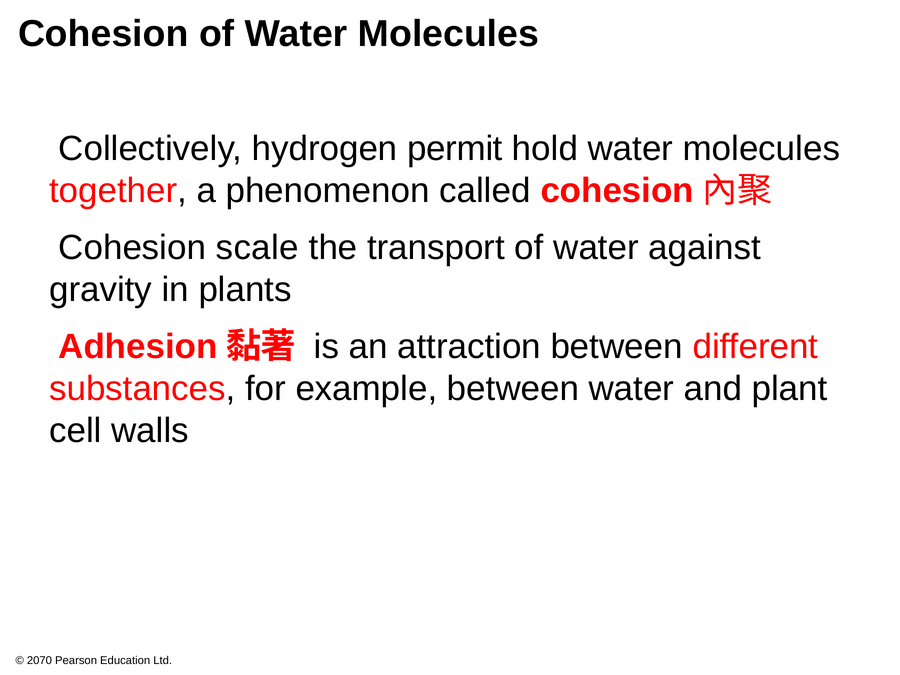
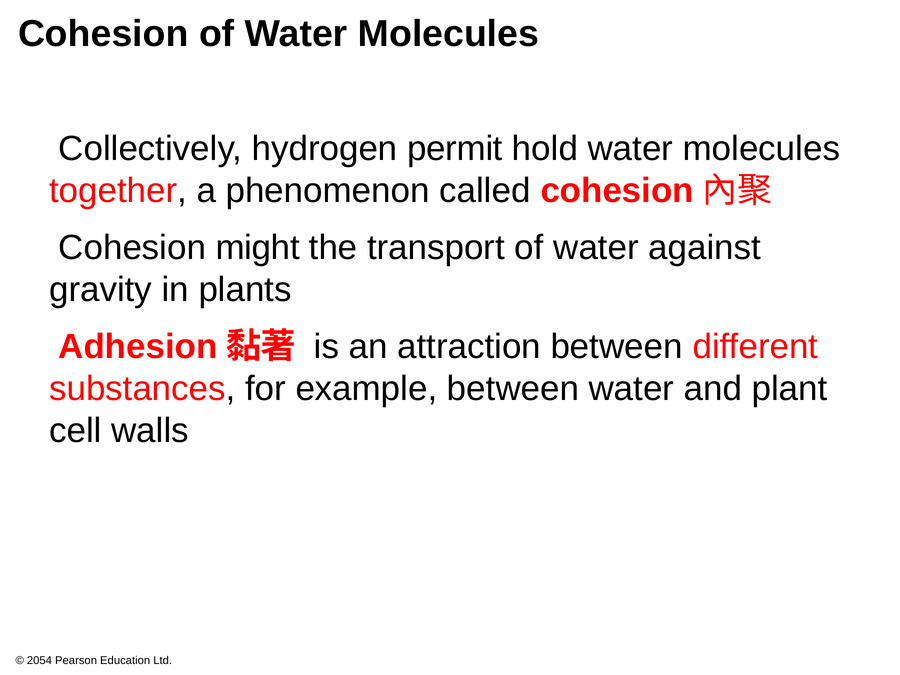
scale: scale -> might
2070: 2070 -> 2054
